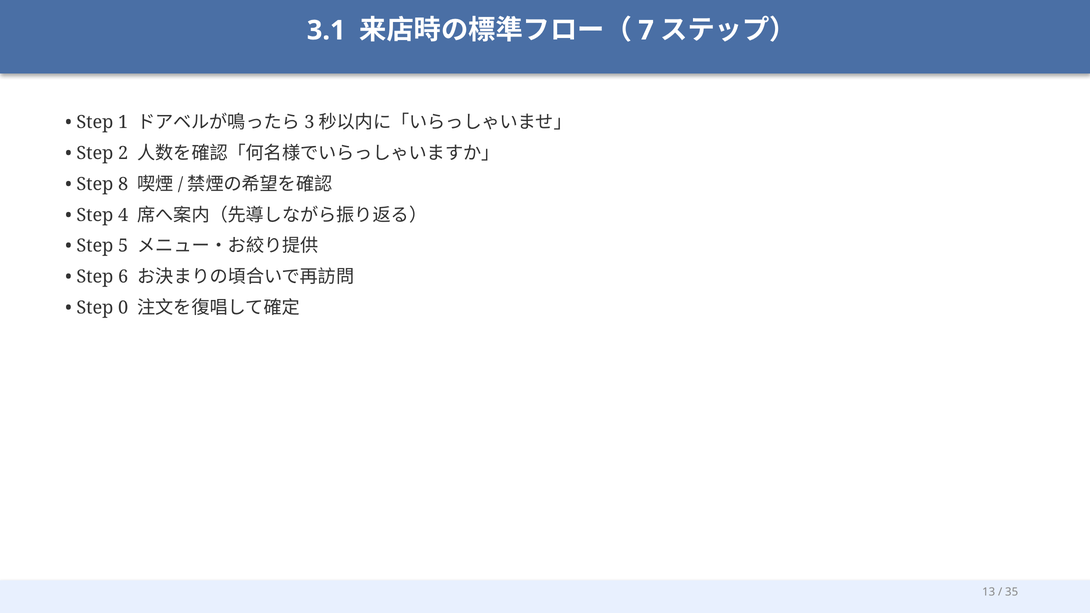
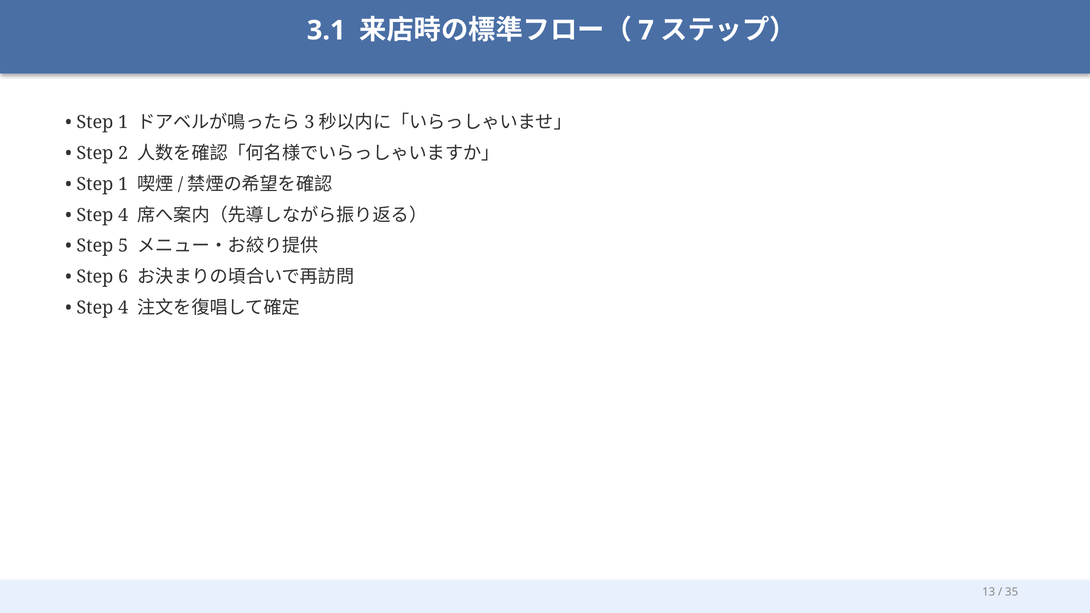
8 at (123, 184): 8 -> 1
0 at (123, 308): 0 -> 4
